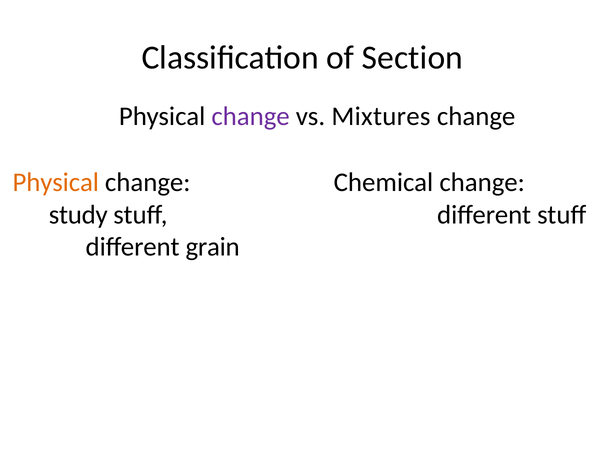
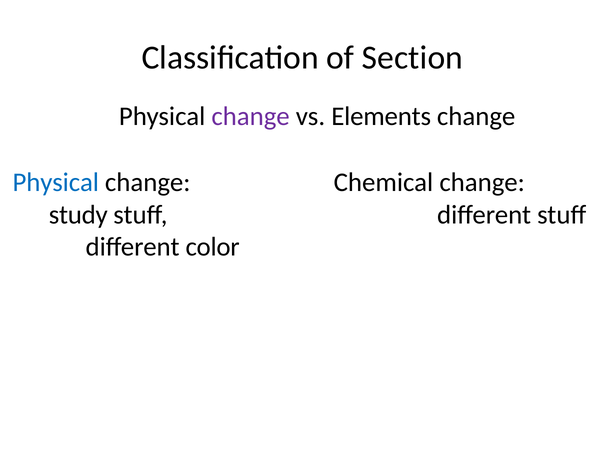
Mixtures: Mixtures -> Elements
Physical at (56, 182) colour: orange -> blue
grain: grain -> color
